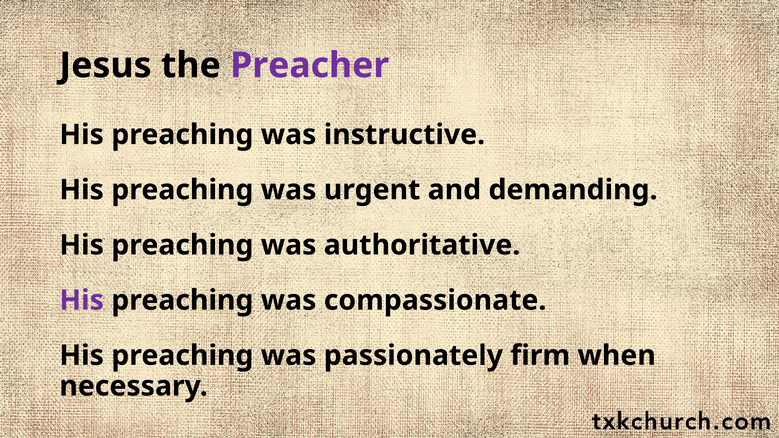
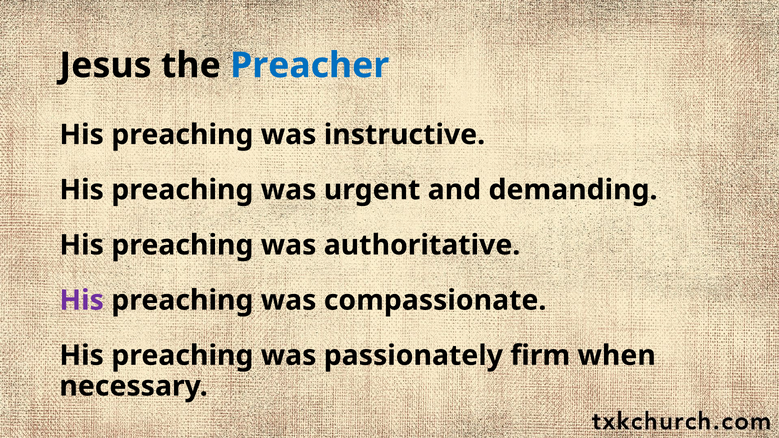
Preacher colour: purple -> blue
